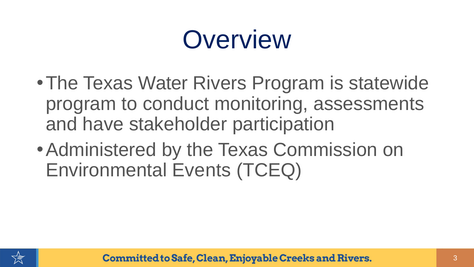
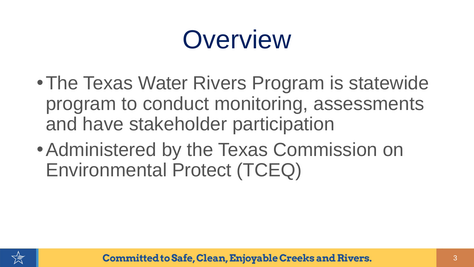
Events: Events -> Protect
